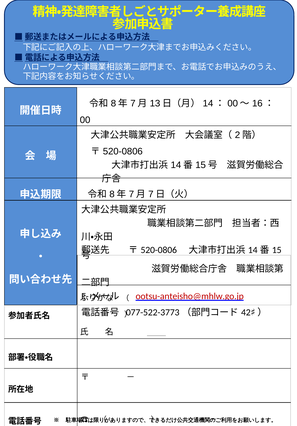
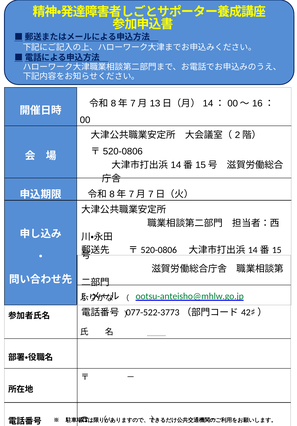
ootsu-anteisho@mhlw.go.jp colour: red -> green
